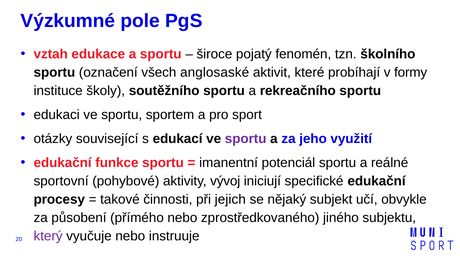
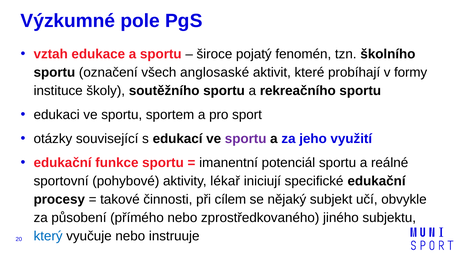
vývoj: vývoj -> lékař
jejich: jejich -> cílem
který colour: purple -> blue
